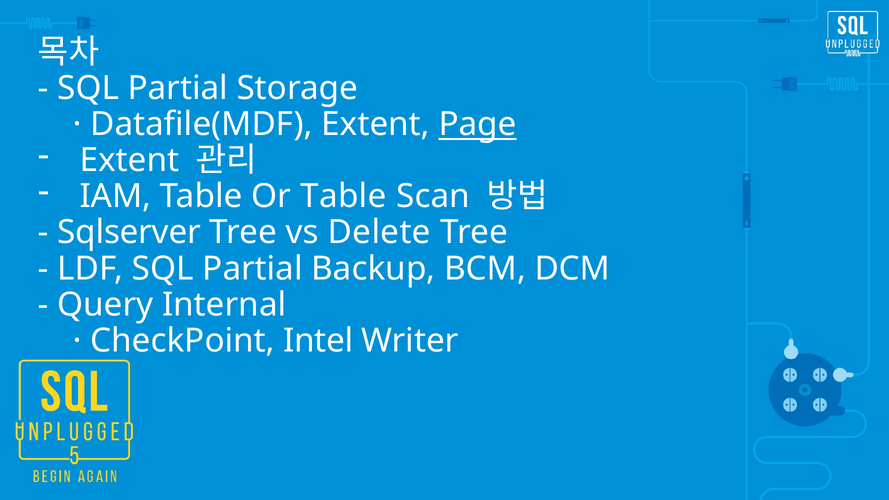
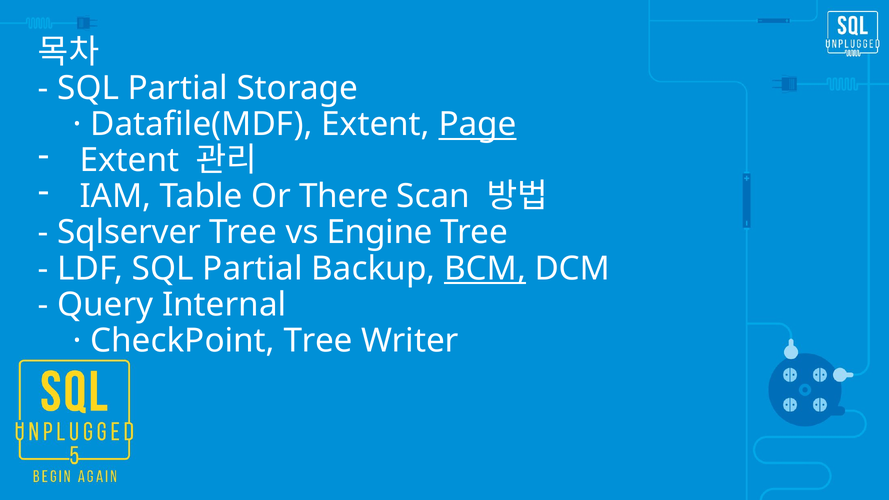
Or Table: Table -> There
Delete: Delete -> Engine
BCM underline: none -> present
CheckPoint Intel: Intel -> Tree
